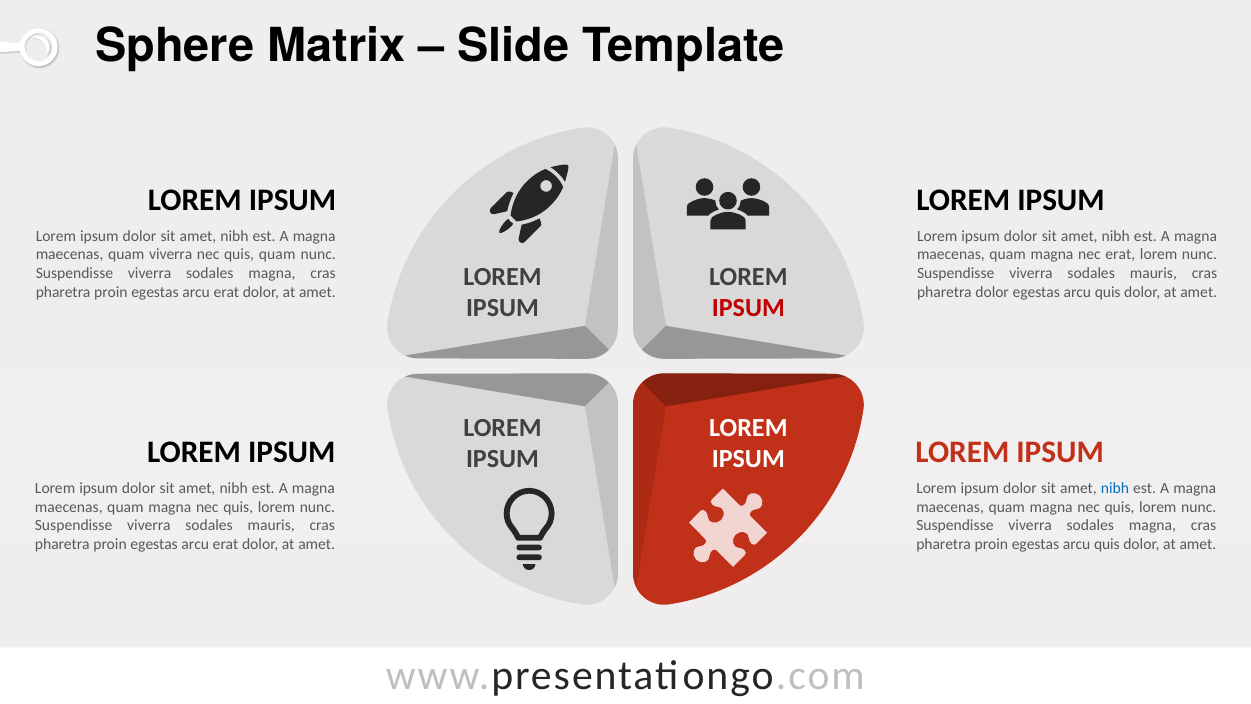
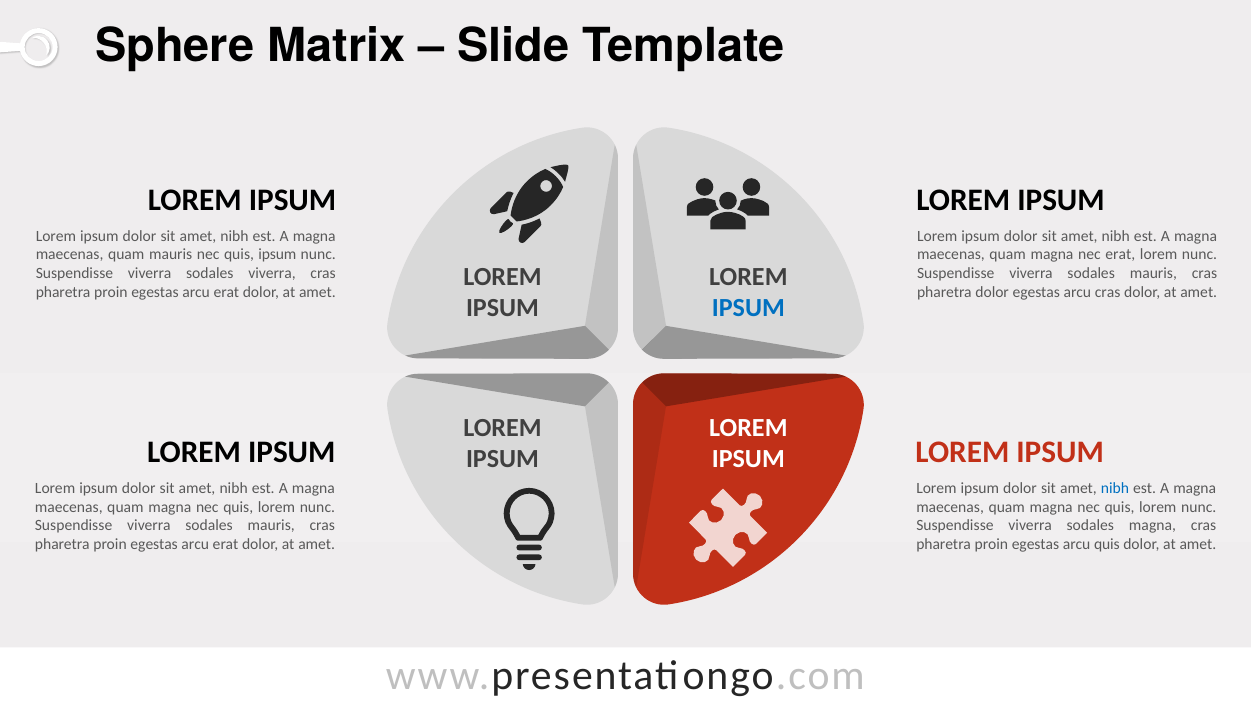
quam viverra: viverra -> mauris
quis quam: quam -> ipsum
magna at (272, 273): magna -> viverra
quis at (1108, 292): quis -> cras
IPSUM at (748, 308) colour: red -> blue
